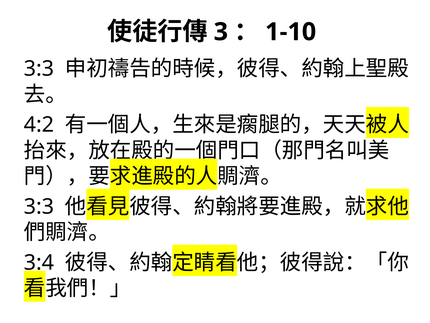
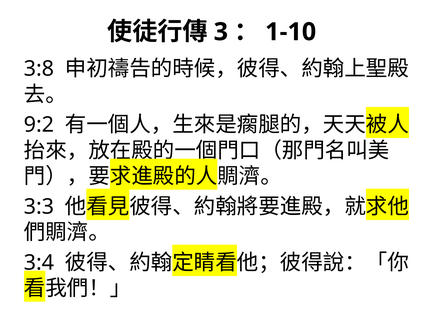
3:3 at (39, 69): 3:3 -> 3:8
4:2: 4:2 -> 9:2
